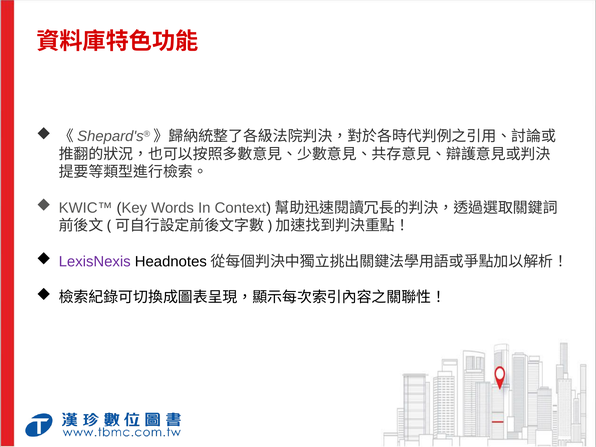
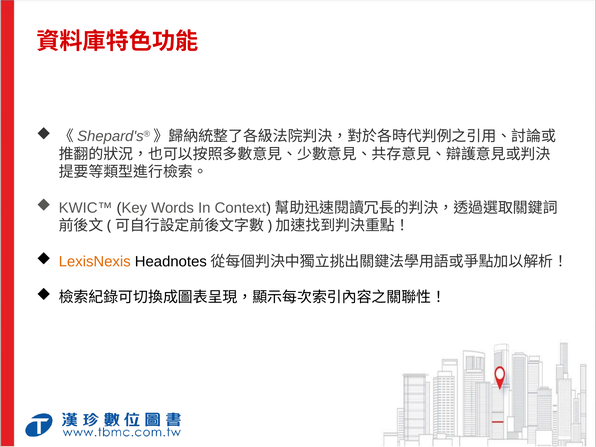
LexisNexis colour: purple -> orange
